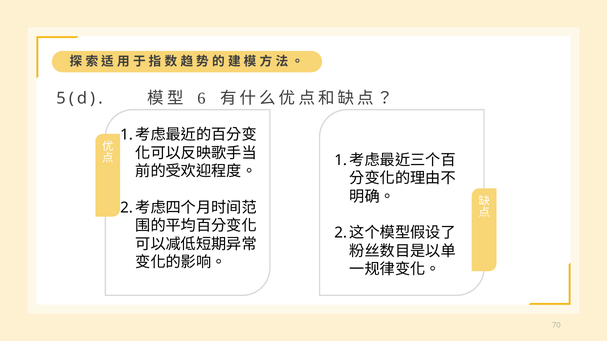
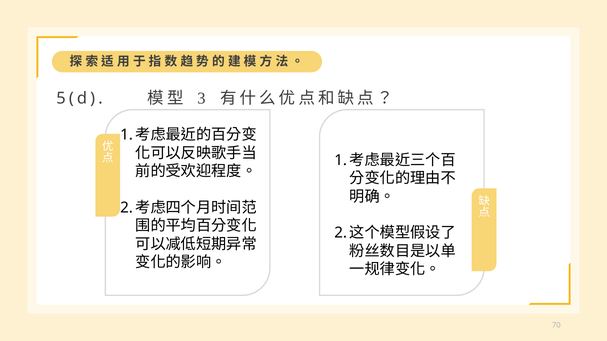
6: 6 -> 3
